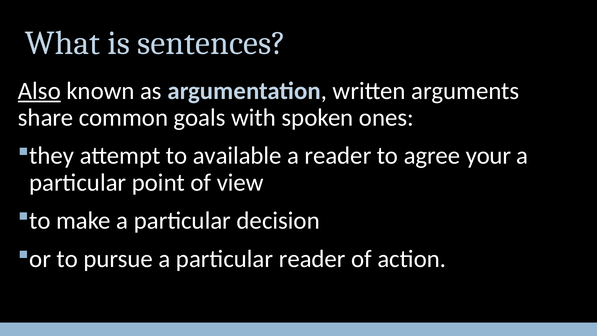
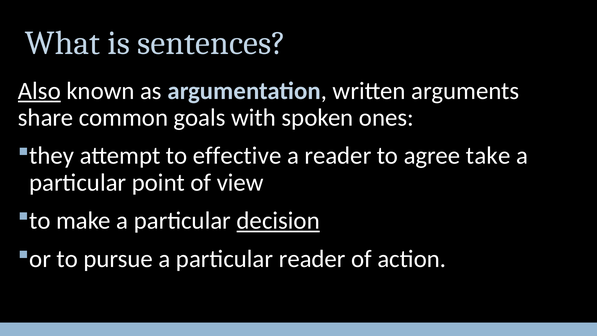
available: available -> effective
your: your -> take
decision underline: none -> present
